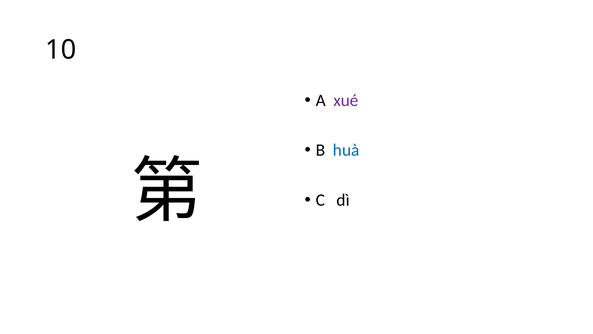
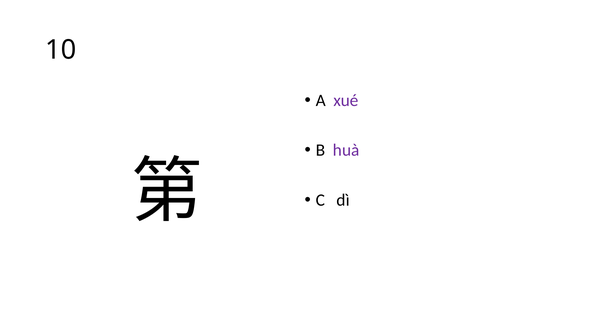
huà colour: blue -> purple
